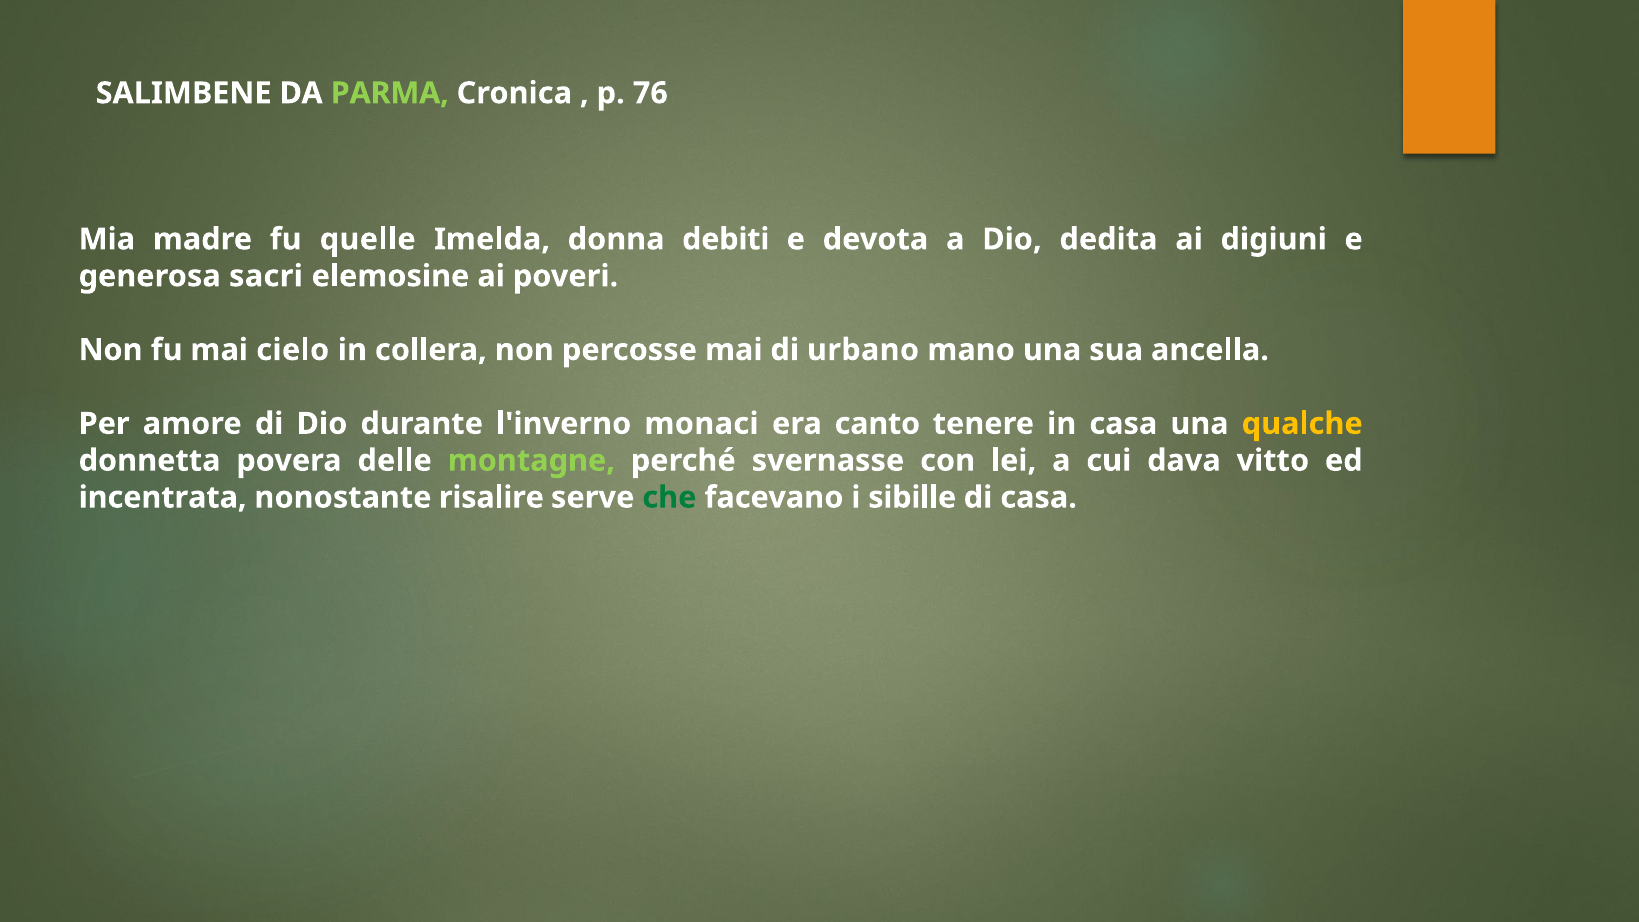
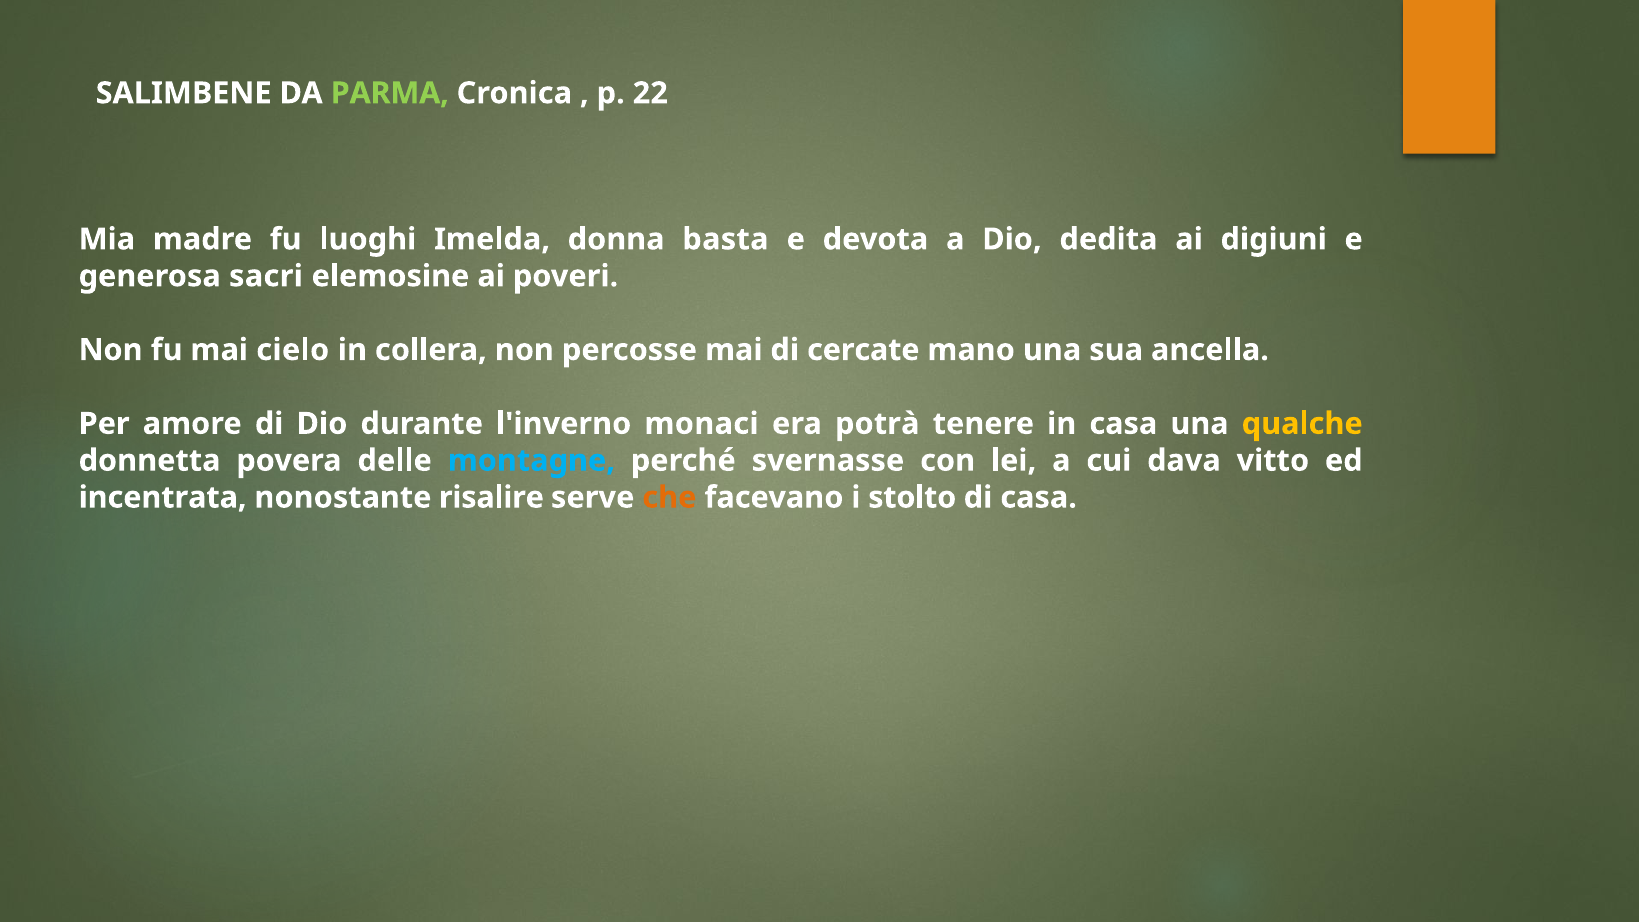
76: 76 -> 22
quelle: quelle -> luoghi
debiti: debiti -> basta
urbano: urbano -> cercate
canto: canto -> potrà
montagne colour: light green -> light blue
che colour: green -> orange
sibille: sibille -> stolto
